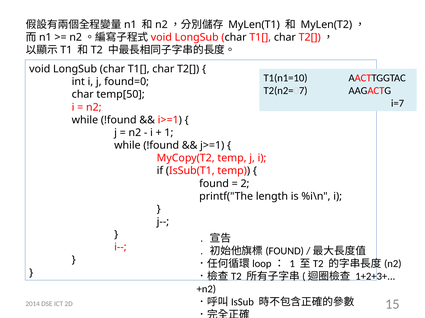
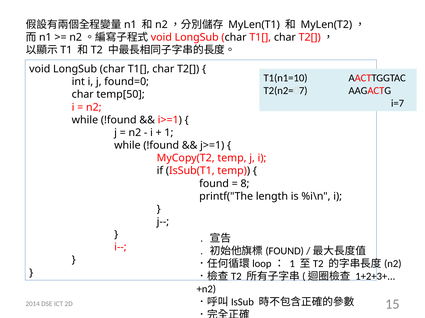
2: 2 -> 8
